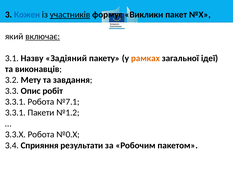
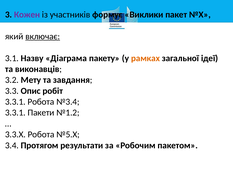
Кожен colour: blue -> purple
участників underline: present -> none
Задіяний: Задіяний -> Діаграма
№7.1: №7.1 -> №3.4
№0.Х: №0.Х -> №5.Х
Сприяння: Сприяння -> Протягом
